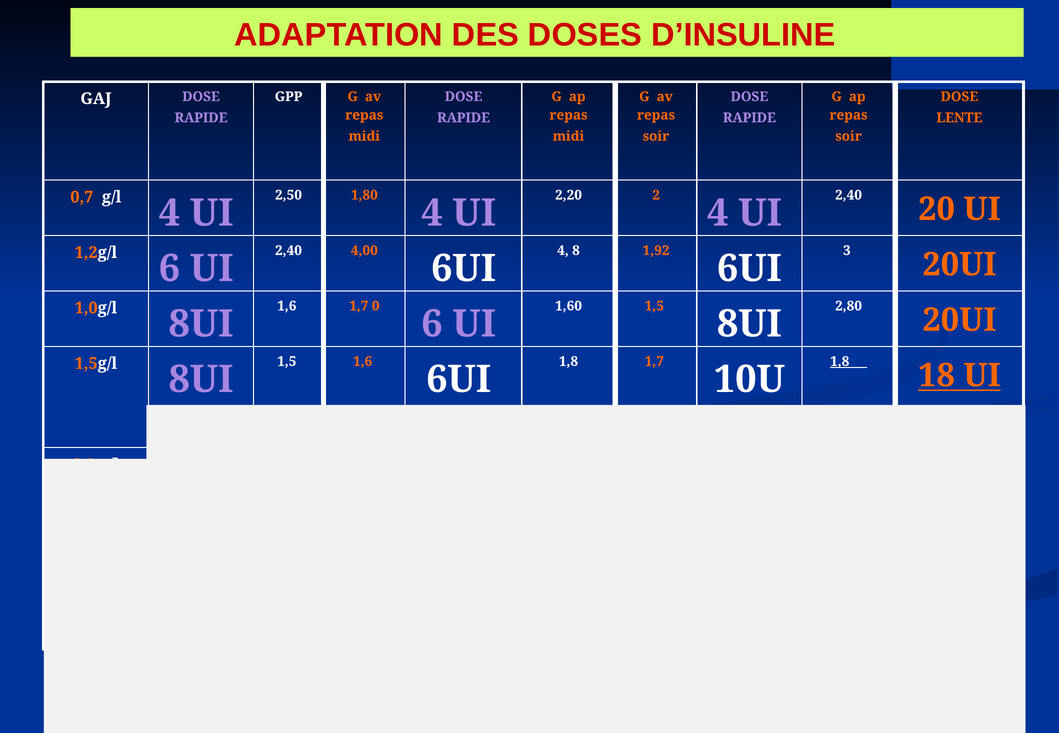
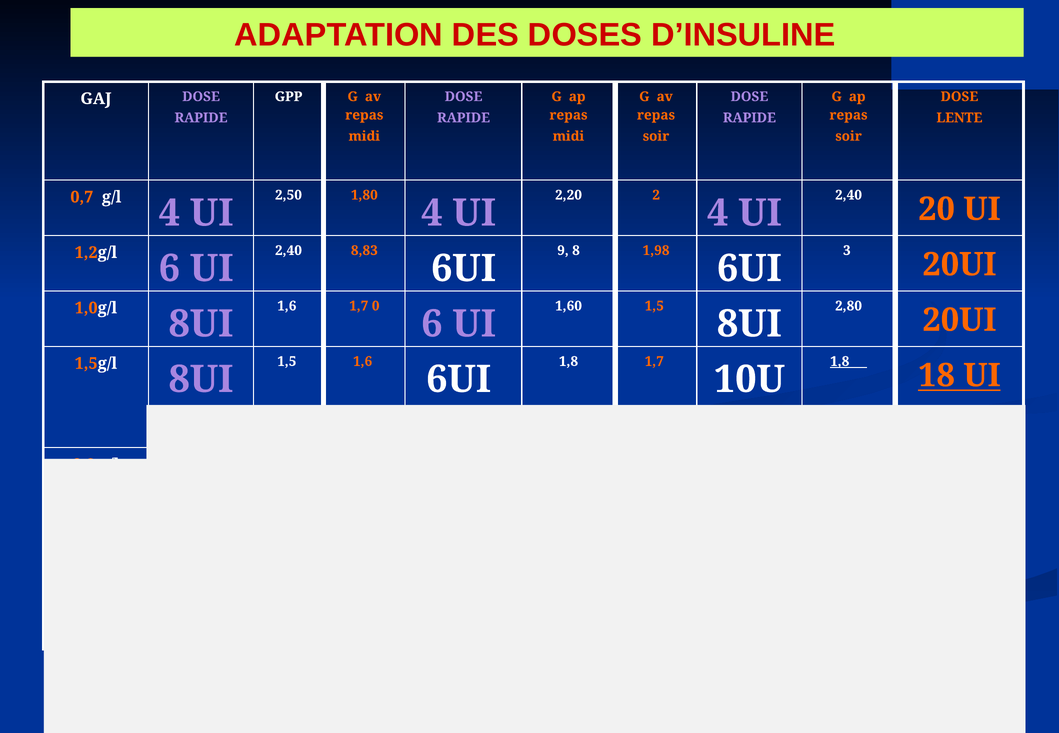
4,00: 4,00 -> 8,83
4 at (563, 251): 4 -> 9
1,92: 1,92 -> 1,98
